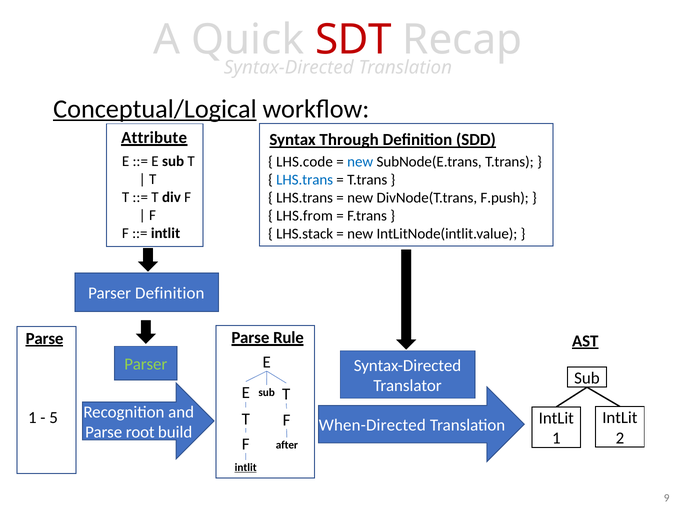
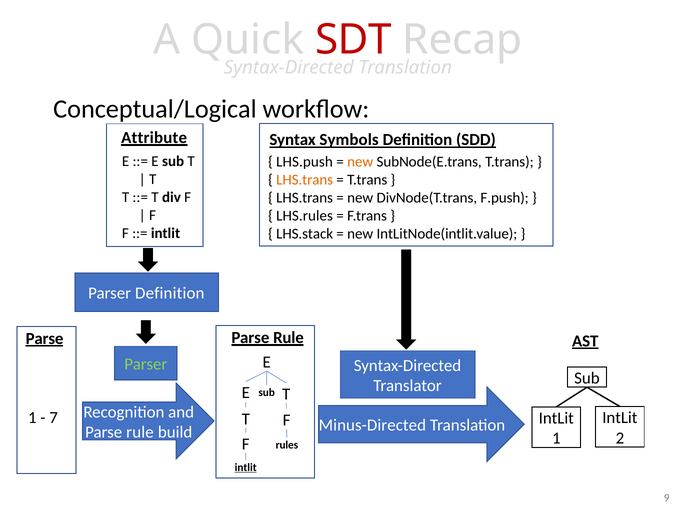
Conceptual/Logical underline: present -> none
Through: Through -> Symbols
LHS.code: LHS.code -> LHS.push
new at (360, 162) colour: blue -> orange
LHS.trans at (305, 180) colour: blue -> orange
LHS.from: LHS.from -> LHS.rules
5: 5 -> 7
root at (140, 432): root -> rule
When-Directed: When-Directed -> Minus-Directed
after: after -> rules
